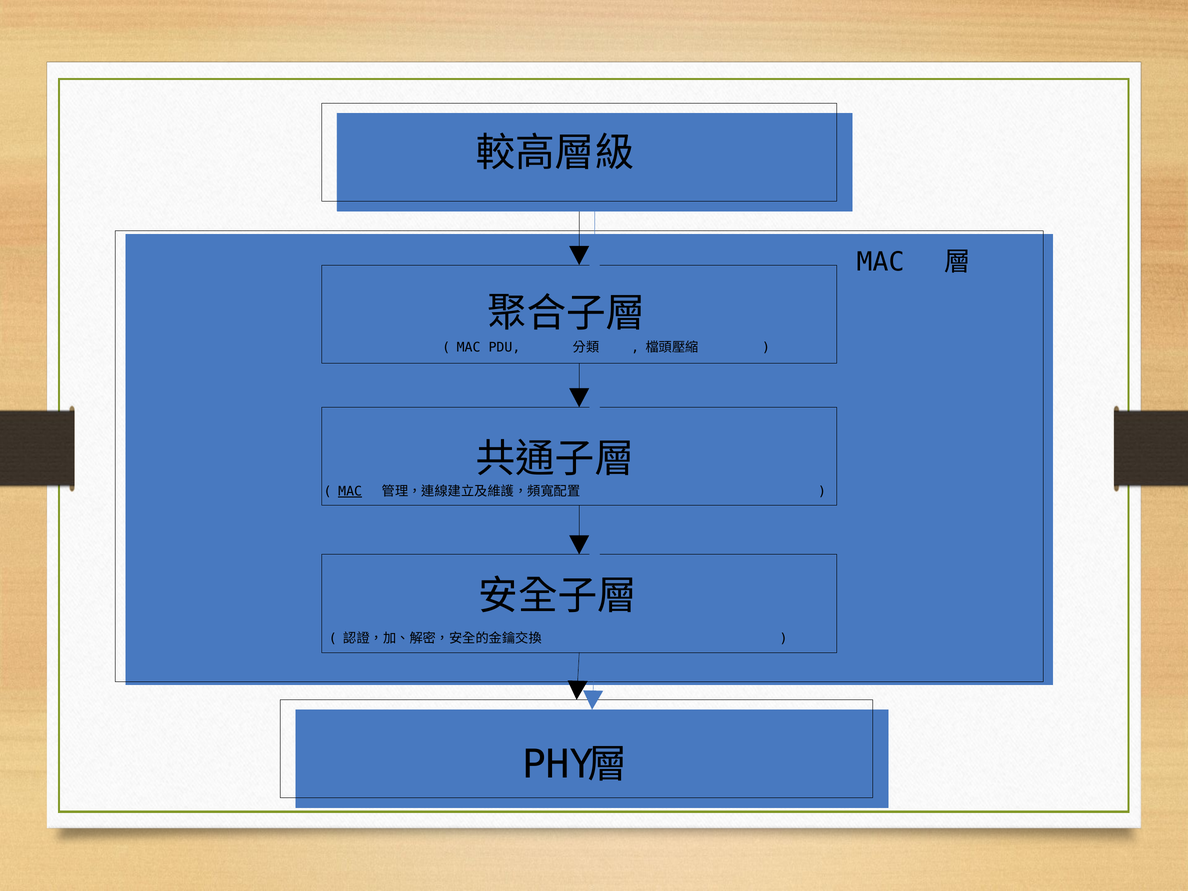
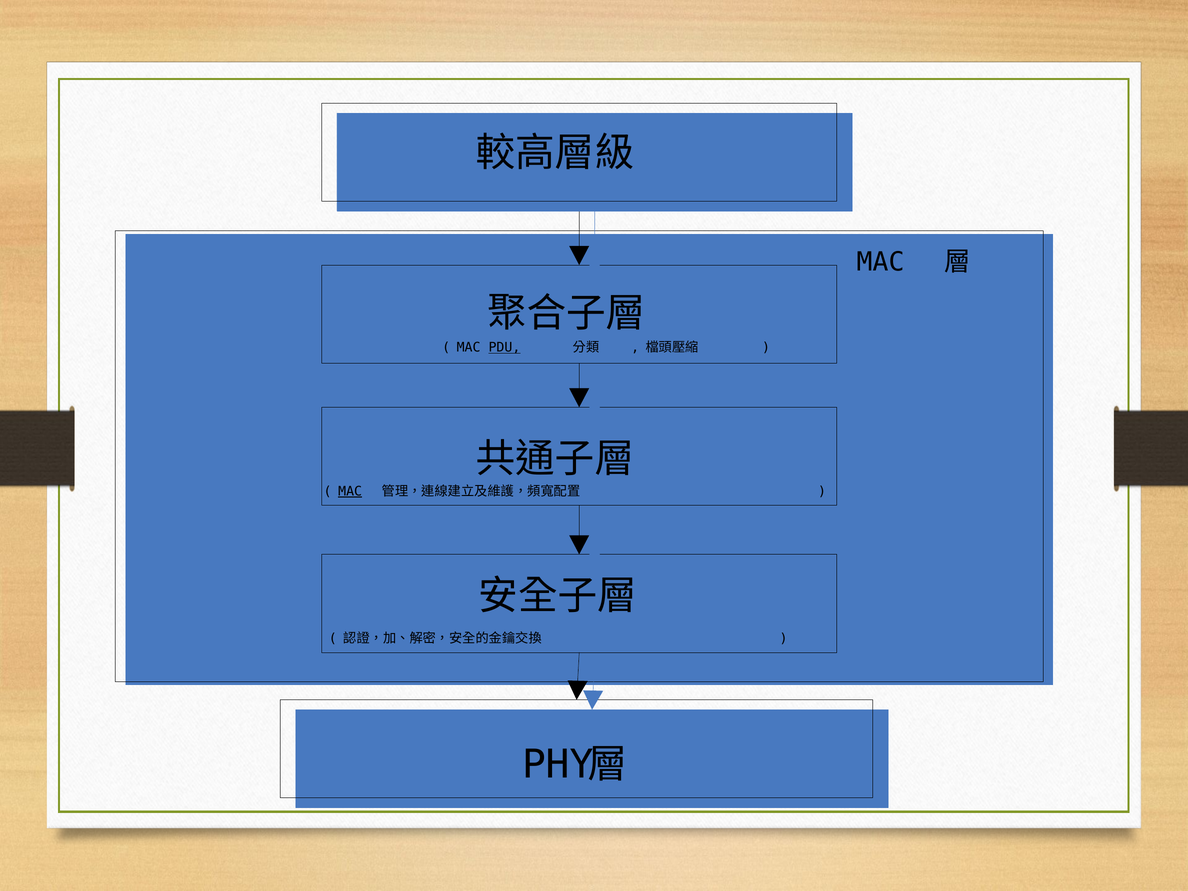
PDU underline: none -> present
